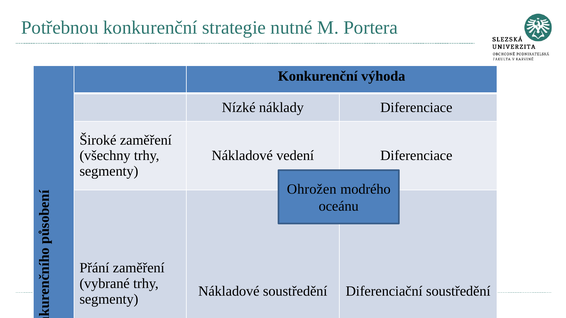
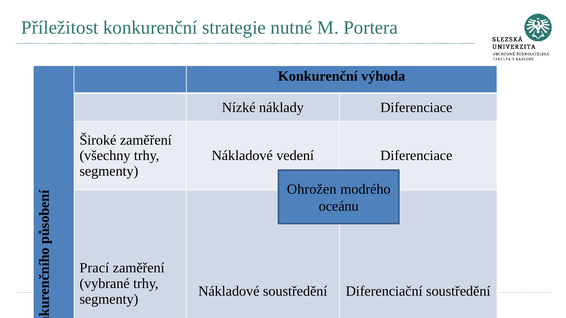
Potřebnou: Potřebnou -> Příležitost
Přání: Přání -> Prací
